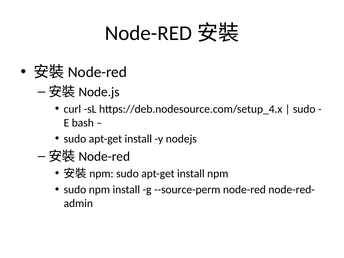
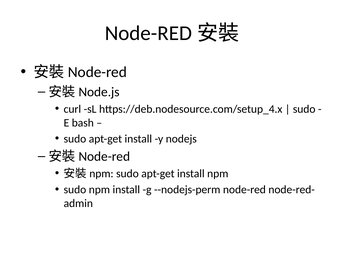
--source-perm: --source-perm -> --nodejs-perm
